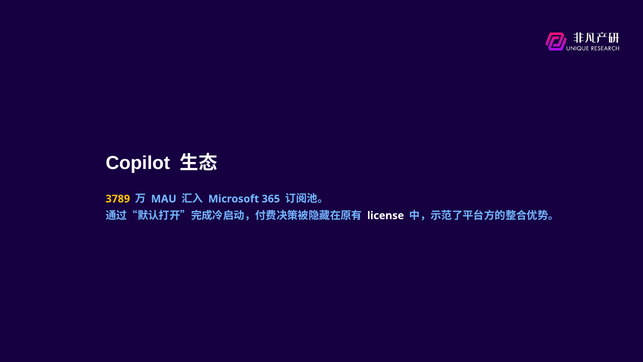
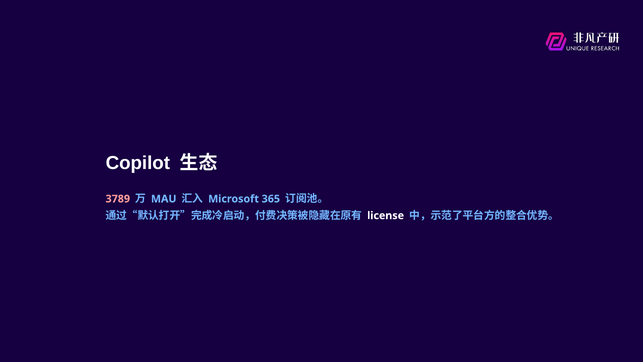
3789 colour: yellow -> pink
